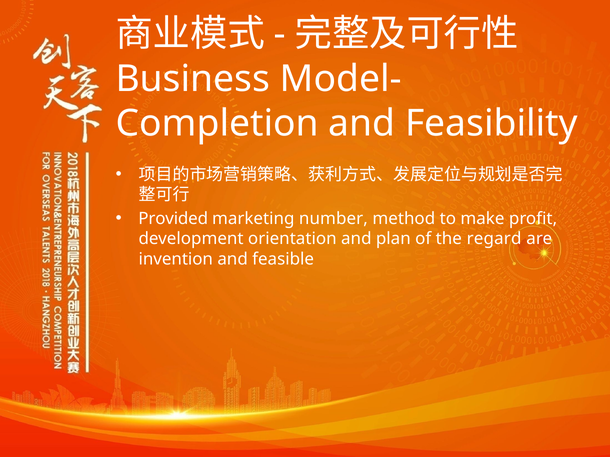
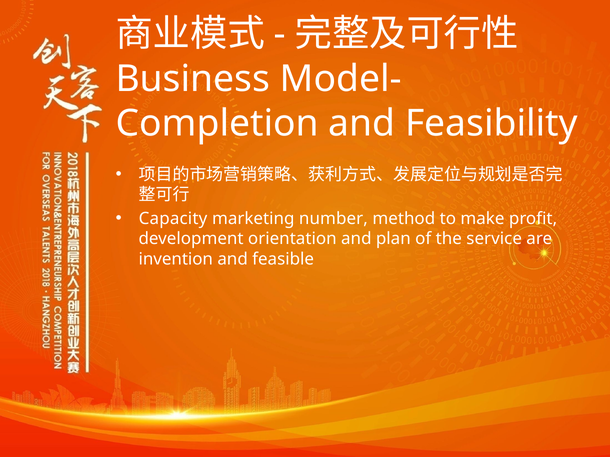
Provided: Provided -> Capacity
regard: regard -> service
